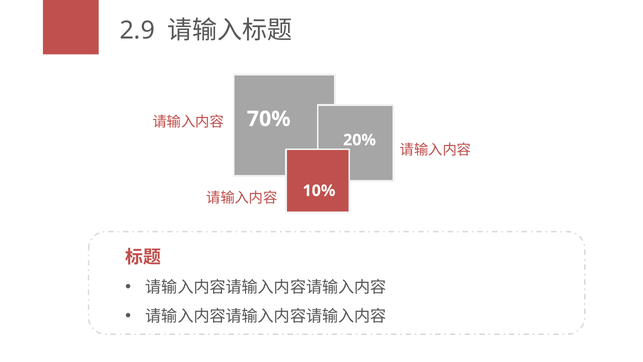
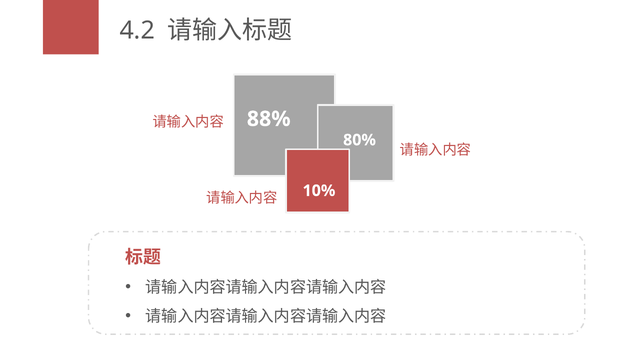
2.9: 2.9 -> 4.2
70%: 70% -> 88%
20%: 20% -> 80%
